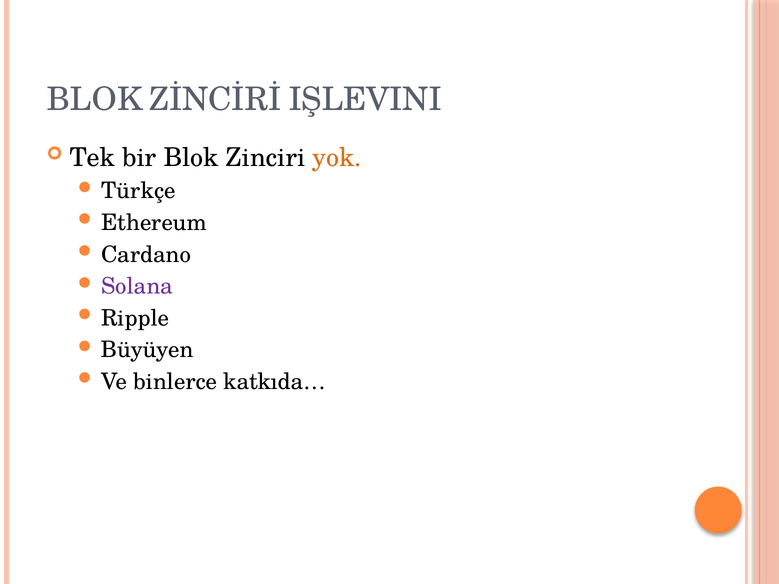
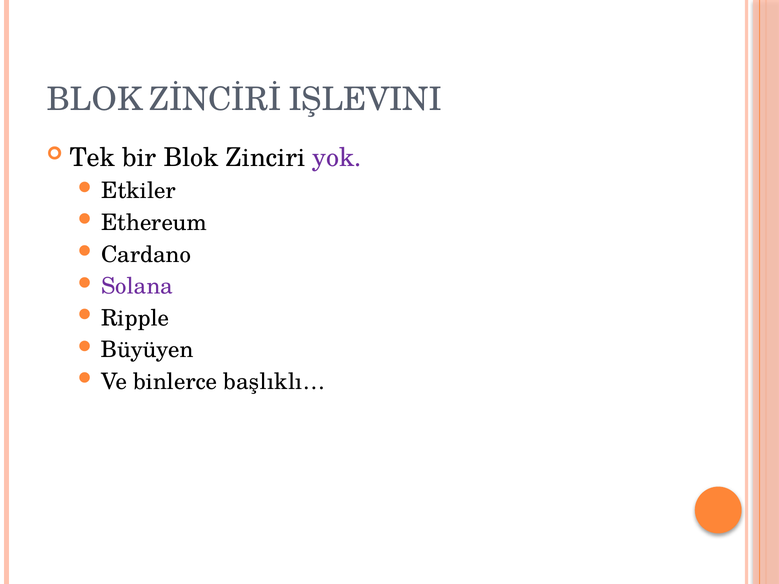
yok colour: orange -> purple
Türkçe: Türkçe -> Etkiler
katkıda…: katkıda… -> başlıklı…
